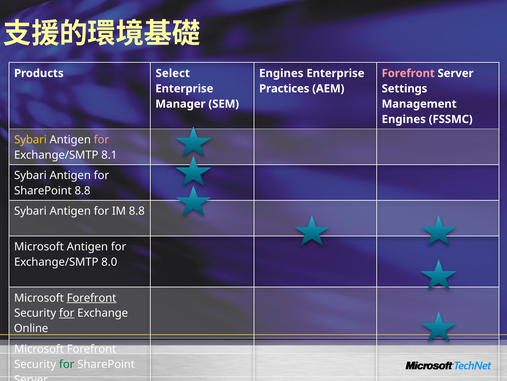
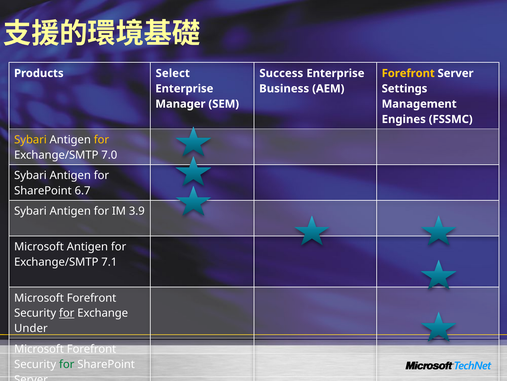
Engines at (281, 73): Engines -> Success
Forefront at (408, 73) colour: pink -> yellow
Practices: Practices -> Business
for at (101, 139) colour: pink -> yellow
8.1: 8.1 -> 7.0
SharePoint 8.8: 8.8 -> 6.7
IM 8.8: 8.8 -> 3.9
8.0: 8.0 -> 7.1
Forefront at (92, 297) underline: present -> none
Online: Online -> Under
